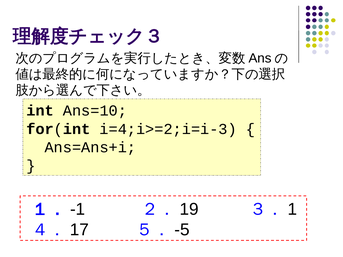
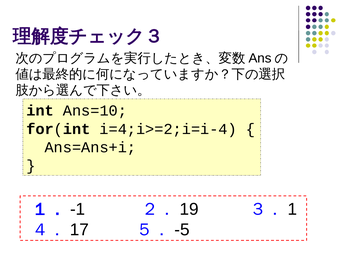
i=4;i>=2;i=i-3: i=4;i>=2;i=i-3 -> i=4;i>=2;i=i-4
